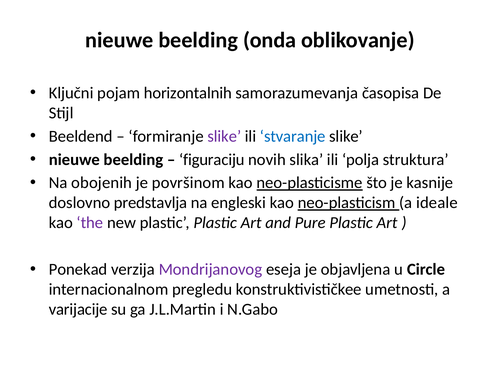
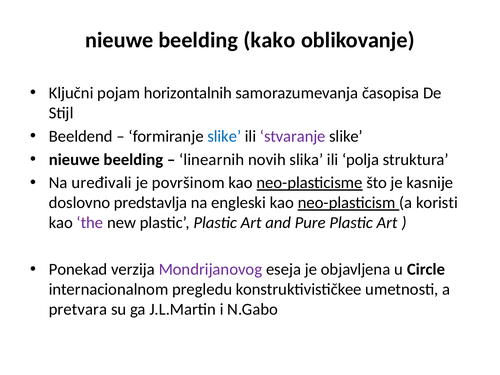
onda: onda -> kako
slike at (224, 136) colour: purple -> blue
stvaranje colour: blue -> purple
figuraciju: figuraciju -> linearnih
obojenih: obojenih -> uređivali
ideale: ideale -> koristi
varijacije: varijacije -> pretvara
